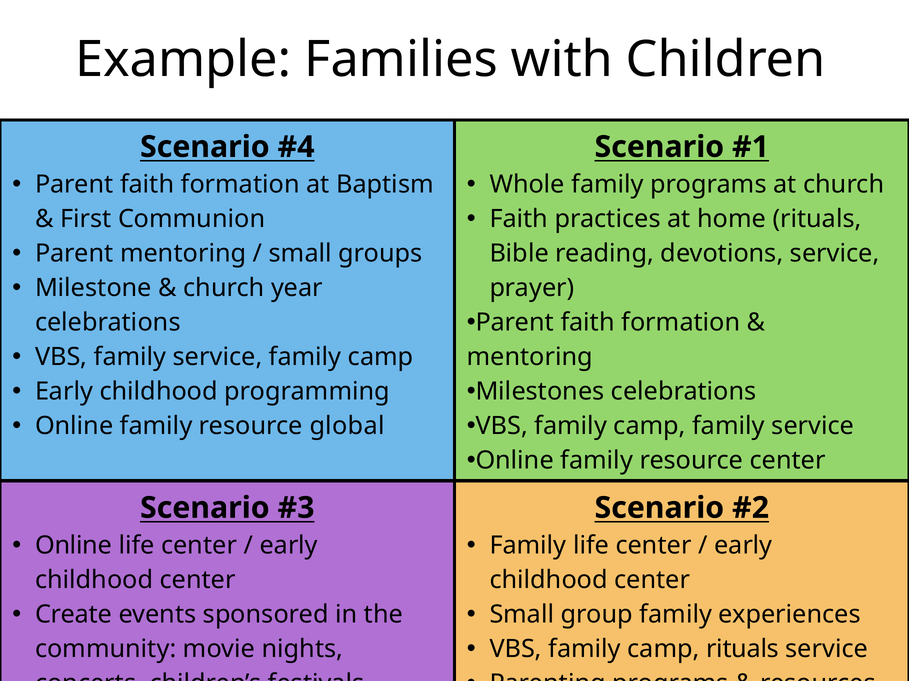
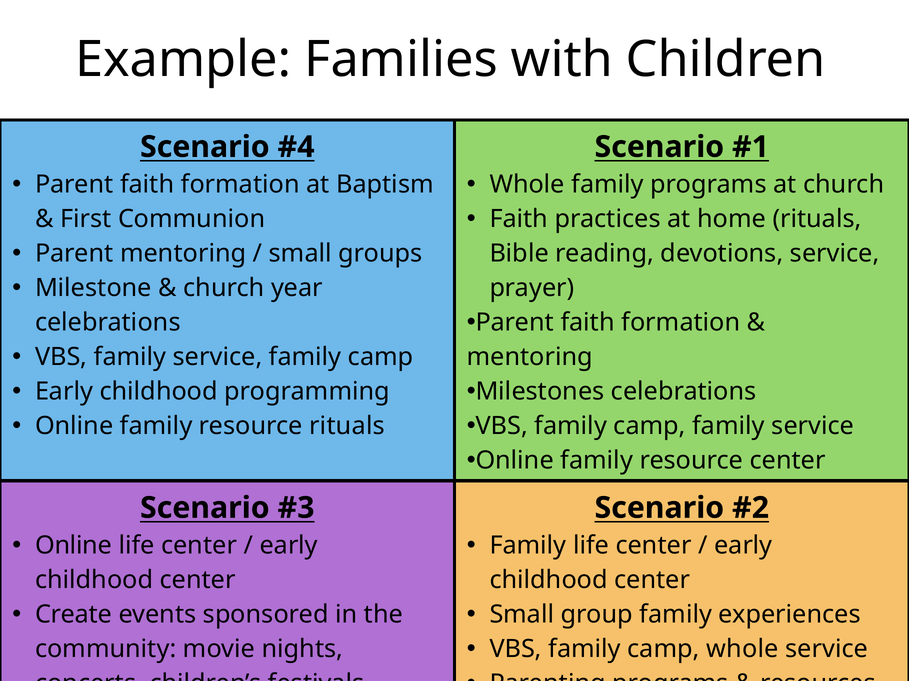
resource global: global -> rituals
camp rituals: rituals -> whole
